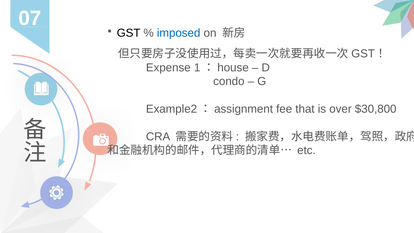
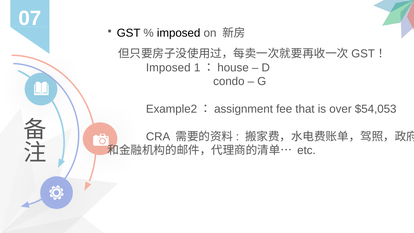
imposed at (179, 33) colour: blue -> black
Expense at (168, 68): Expense -> Imposed
$30,800: $30,800 -> $54,053
